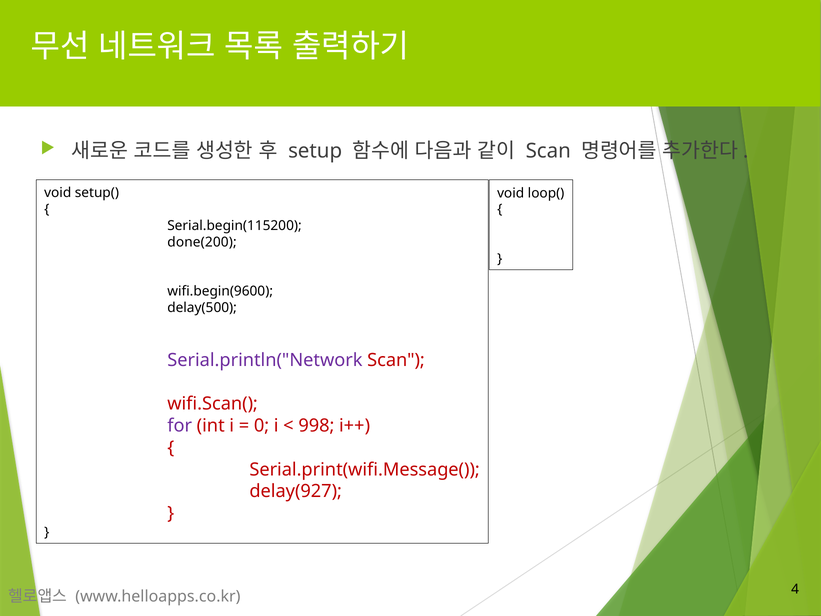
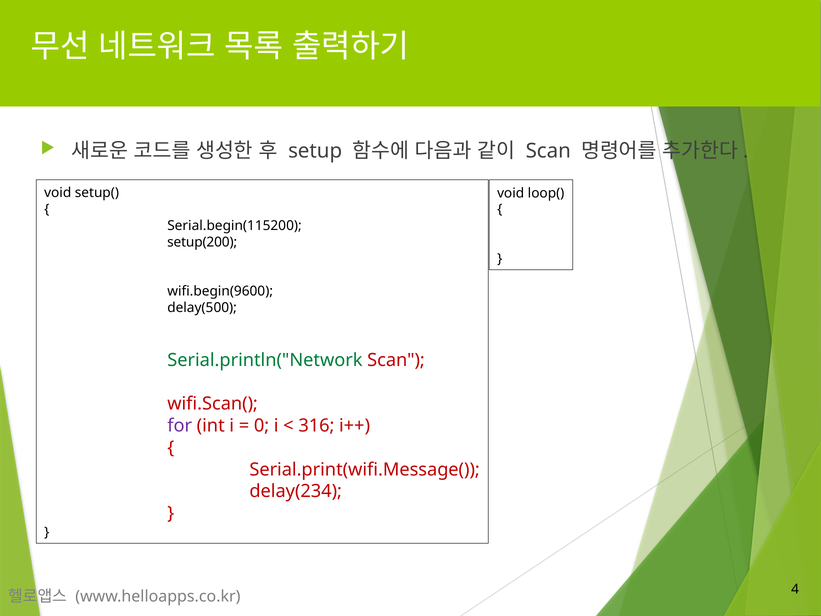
done(200: done(200 -> setup(200
Serial.println("Network colour: purple -> green
998: 998 -> 316
delay(927: delay(927 -> delay(234
